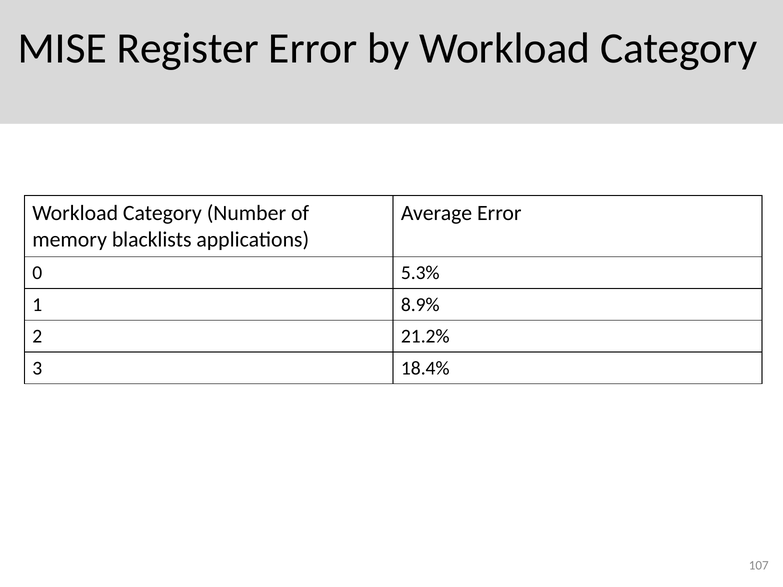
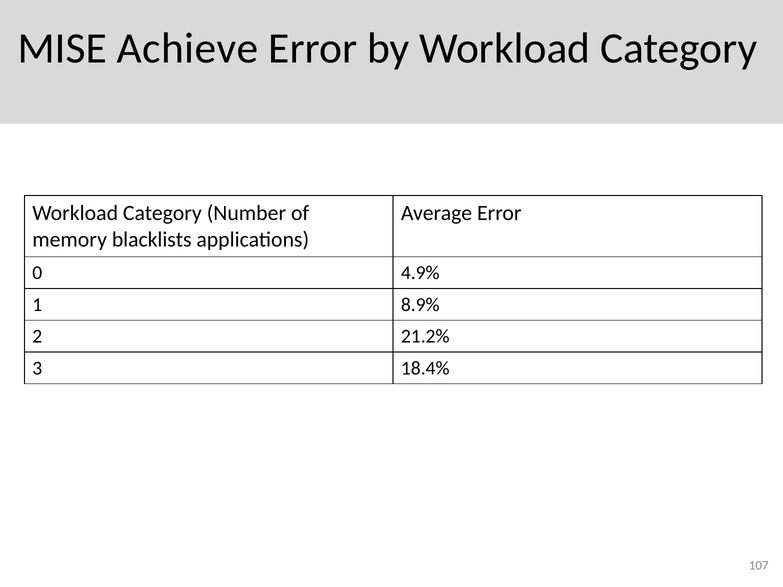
Register: Register -> Achieve
5.3%: 5.3% -> 4.9%
